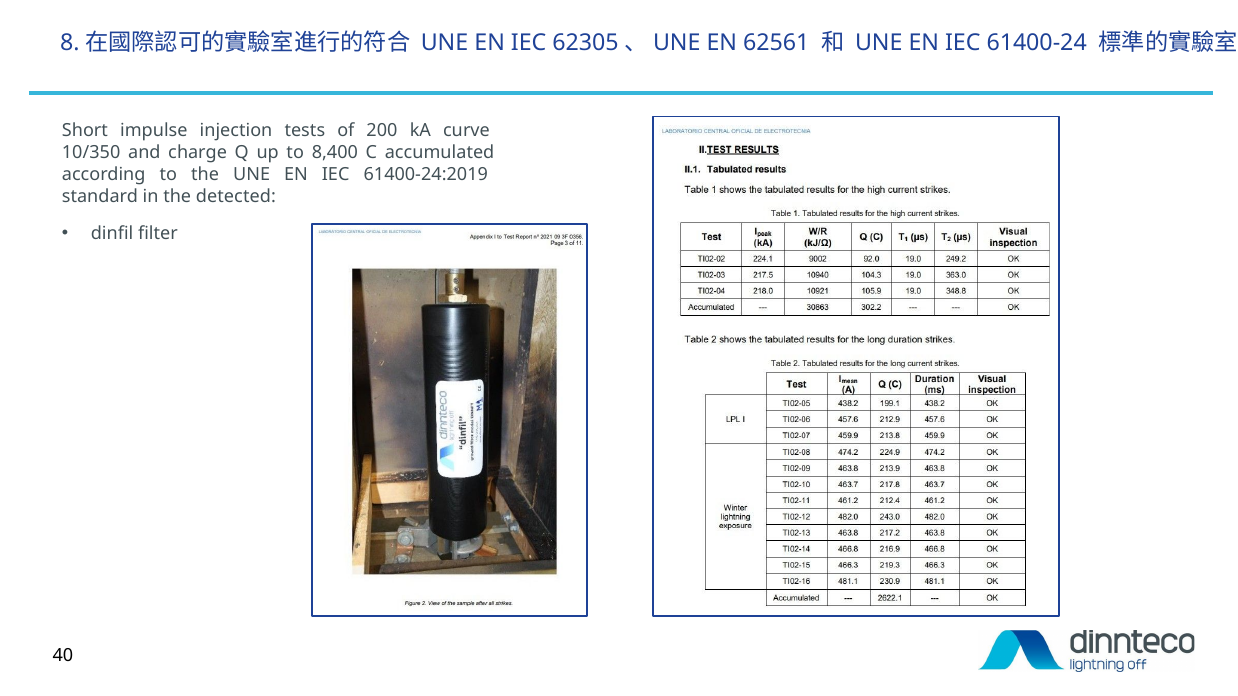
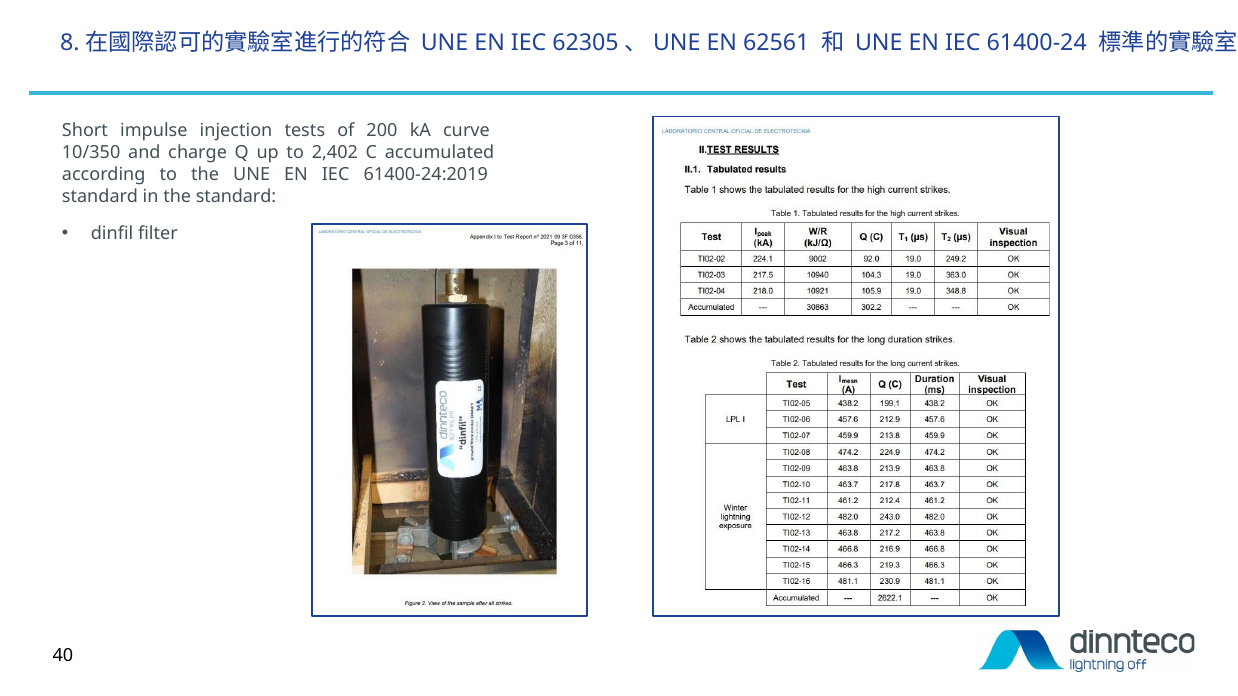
8,400: 8,400 -> 2,402
the detected: detected -> standard
